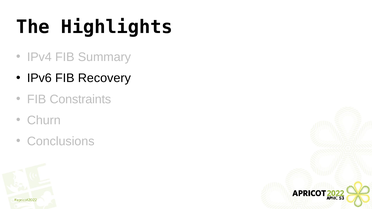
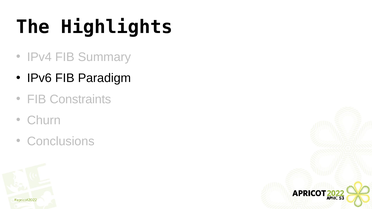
Recovery: Recovery -> Paradigm
